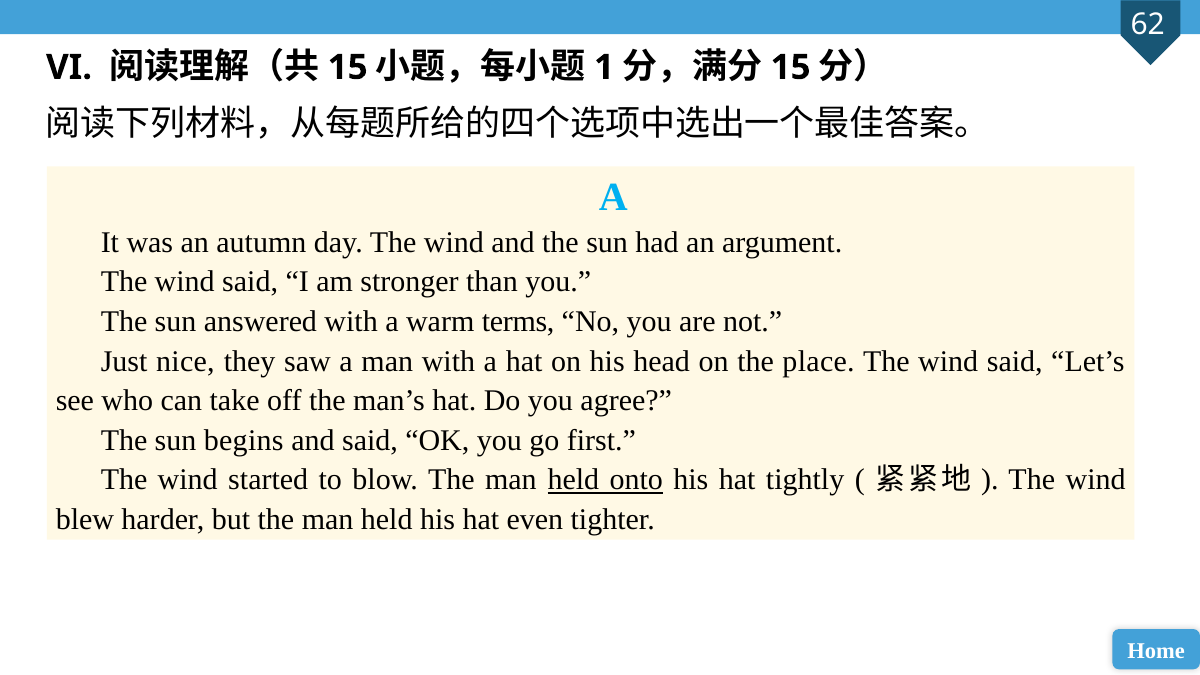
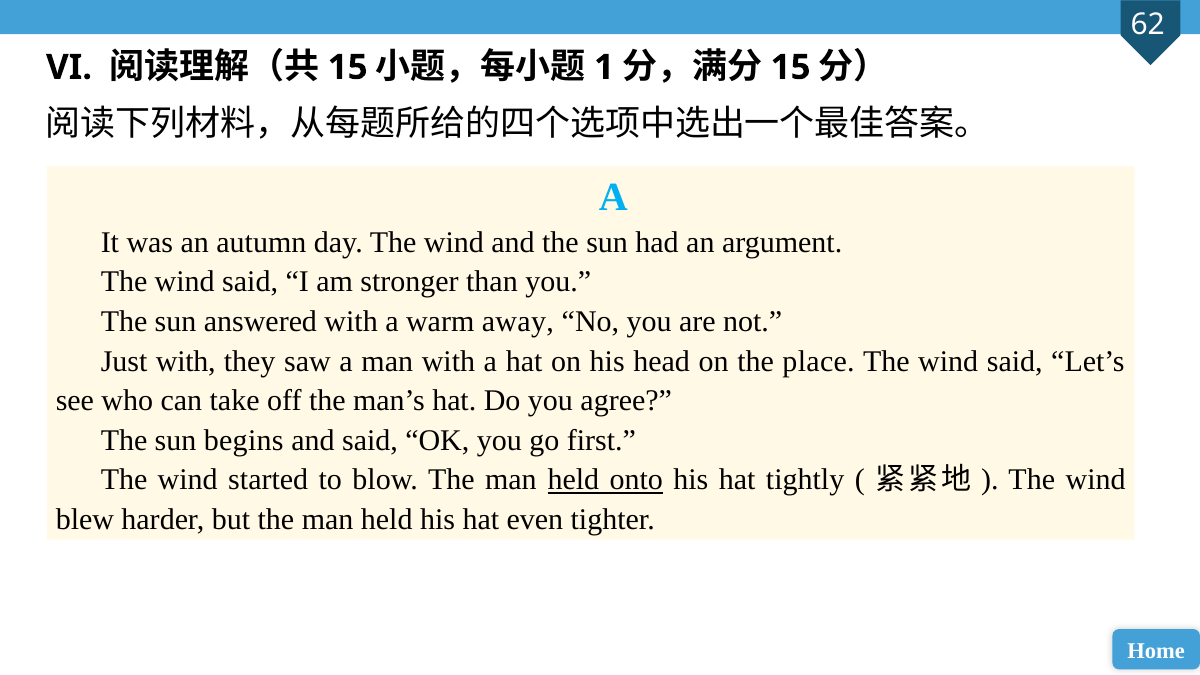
terms: terms -> away
Just nice: nice -> with
